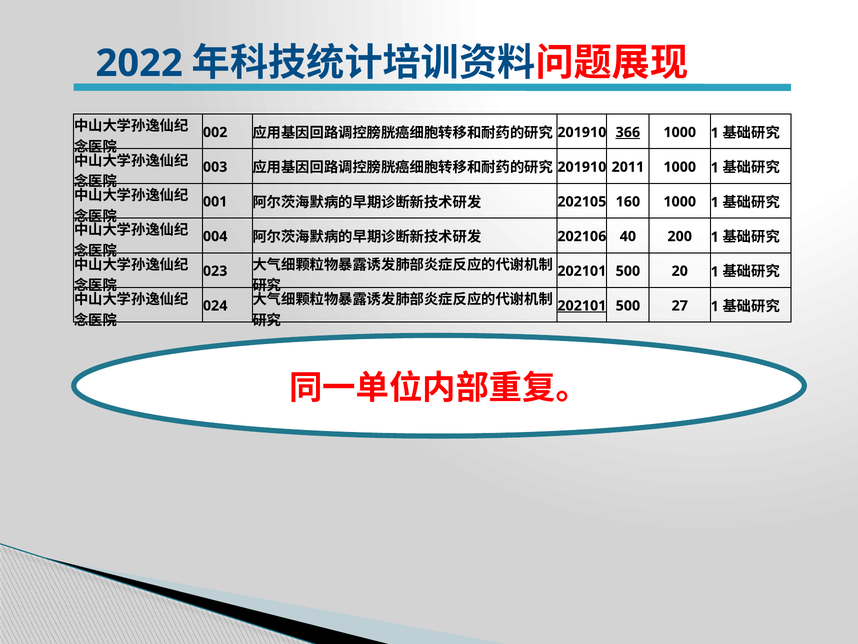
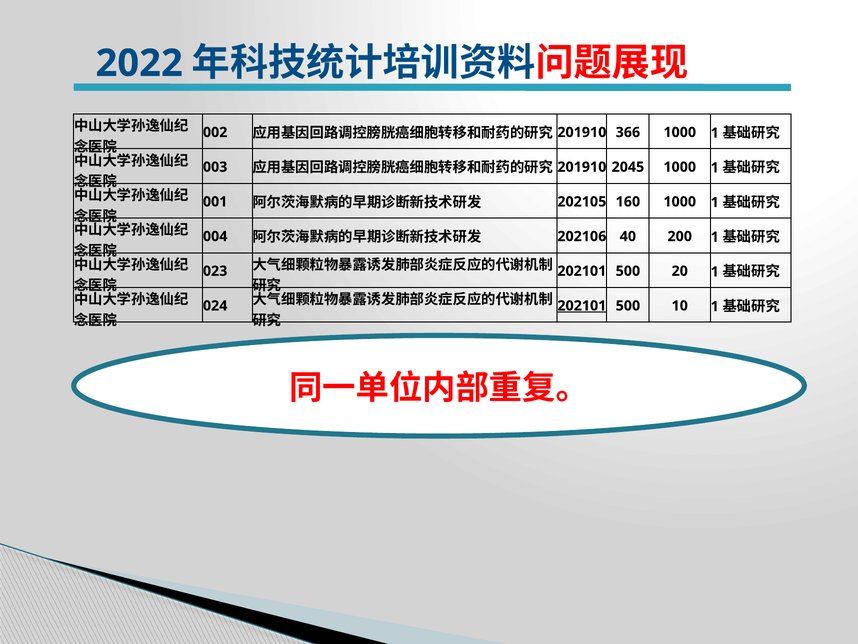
366 underline: present -> none
2011: 2011 -> 2045
27: 27 -> 10
